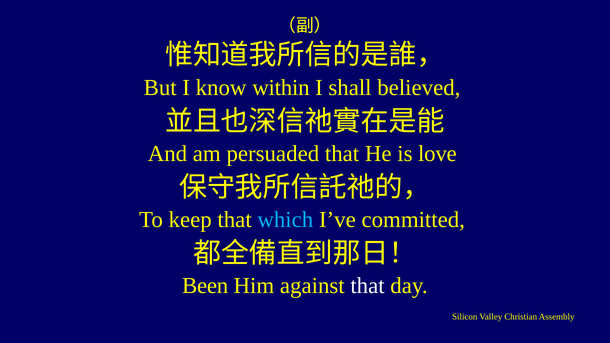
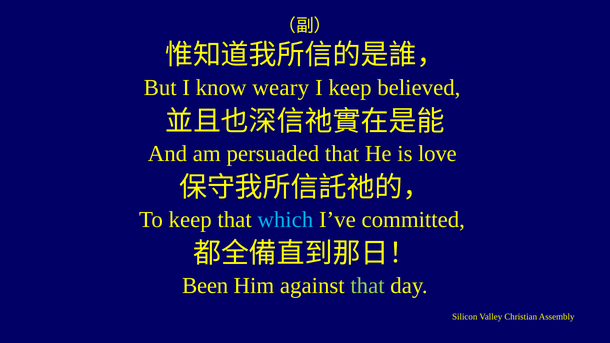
within: within -> weary
I shall: shall -> keep
that at (368, 286) colour: white -> light green
